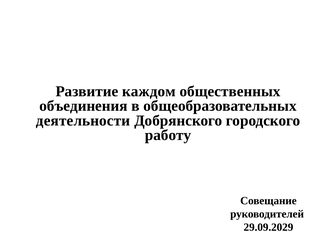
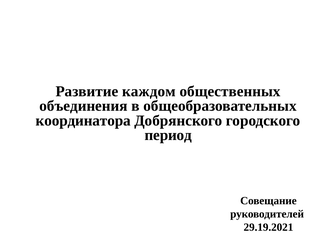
деятельности: деятельности -> координатора
работу: работу -> период
29.09.2029: 29.09.2029 -> 29.19.2021
